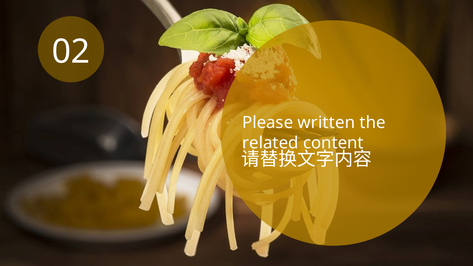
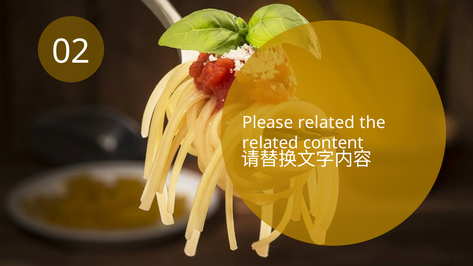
Please written: written -> related
